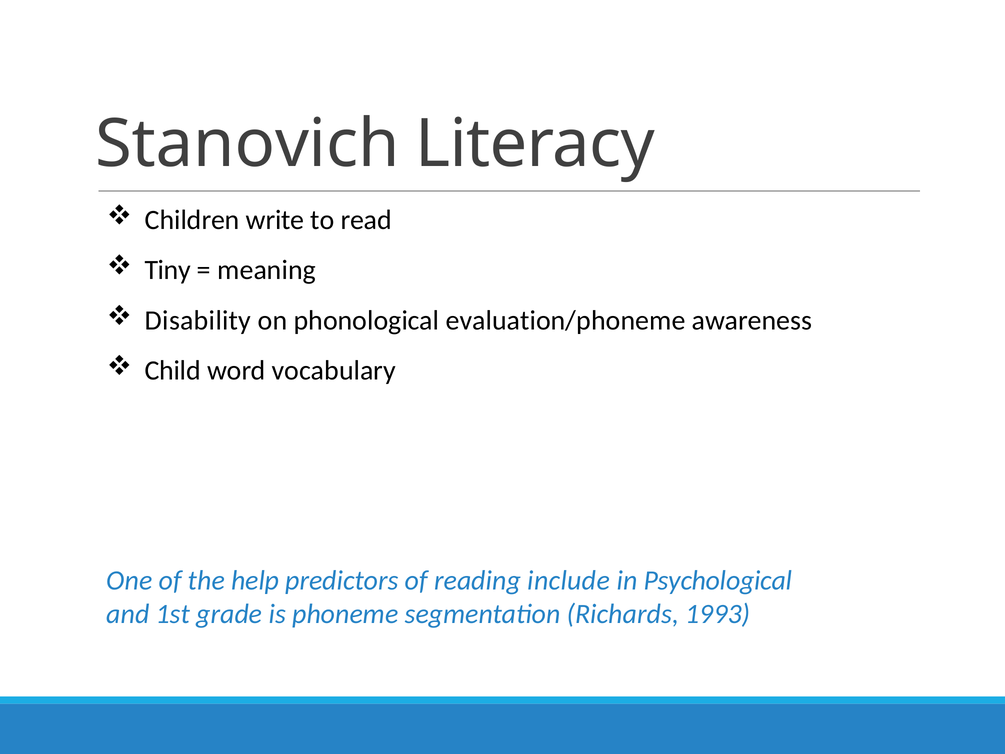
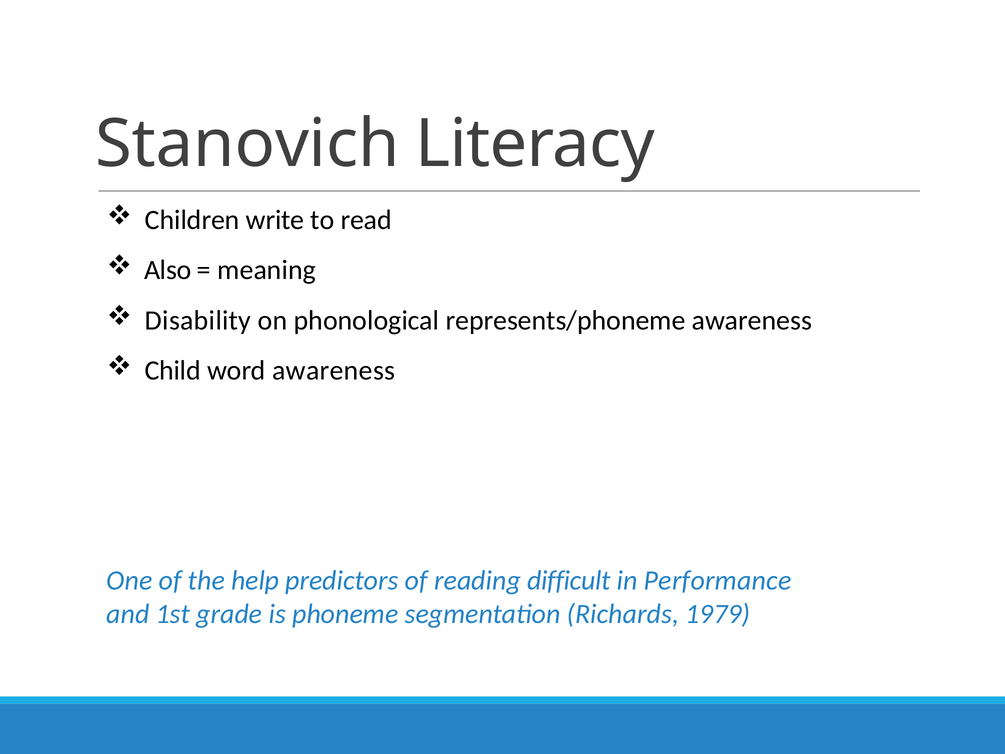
Tiny: Tiny -> Also
evaluation/phoneme: evaluation/phoneme -> represents/phoneme
word vocabulary: vocabulary -> awareness
include: include -> difficult
Psychological: Psychological -> Performance
1993: 1993 -> 1979
